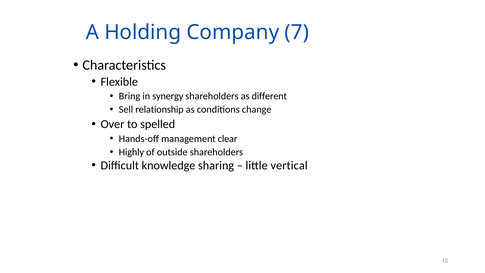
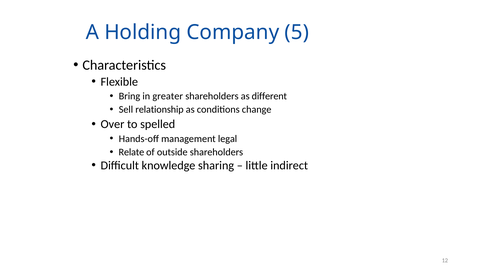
7: 7 -> 5
synergy: synergy -> greater
clear: clear -> legal
Highly: Highly -> Relate
vertical: vertical -> indirect
